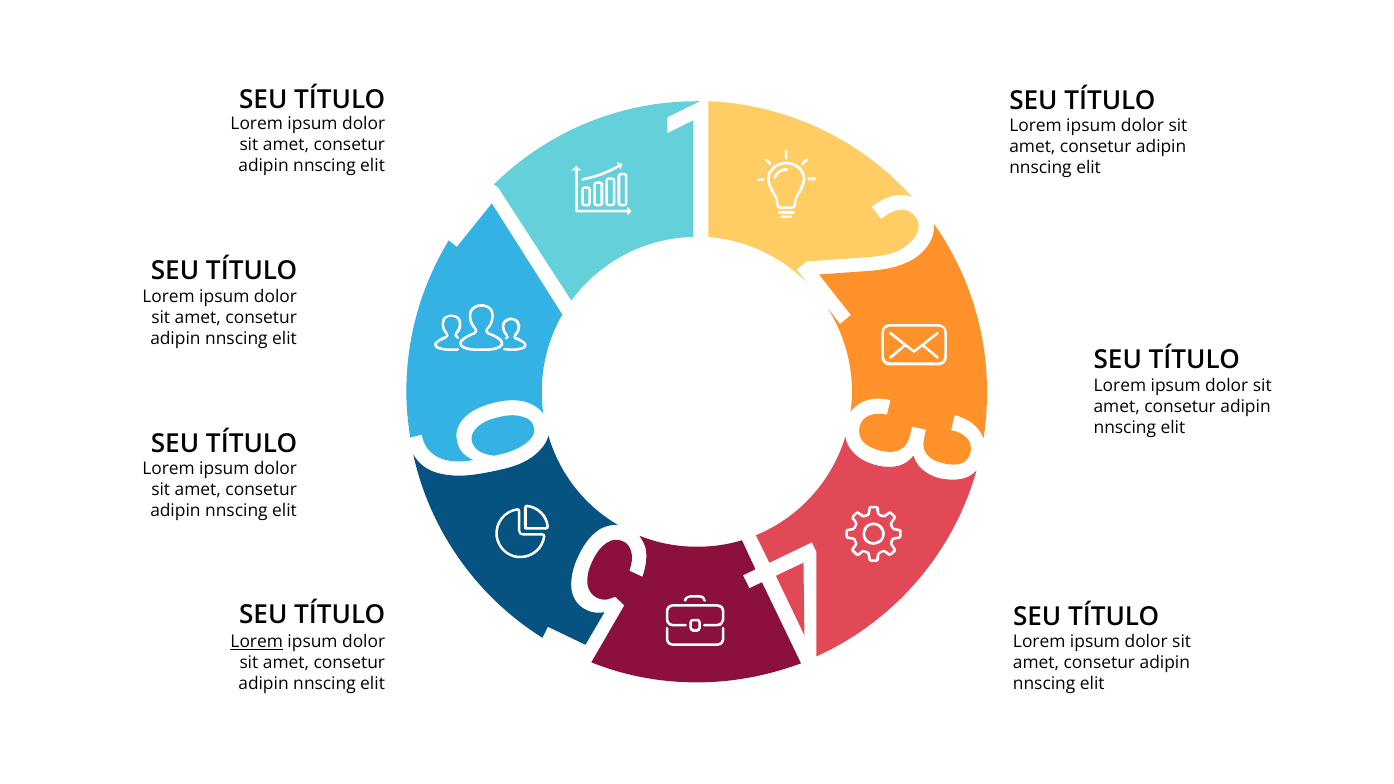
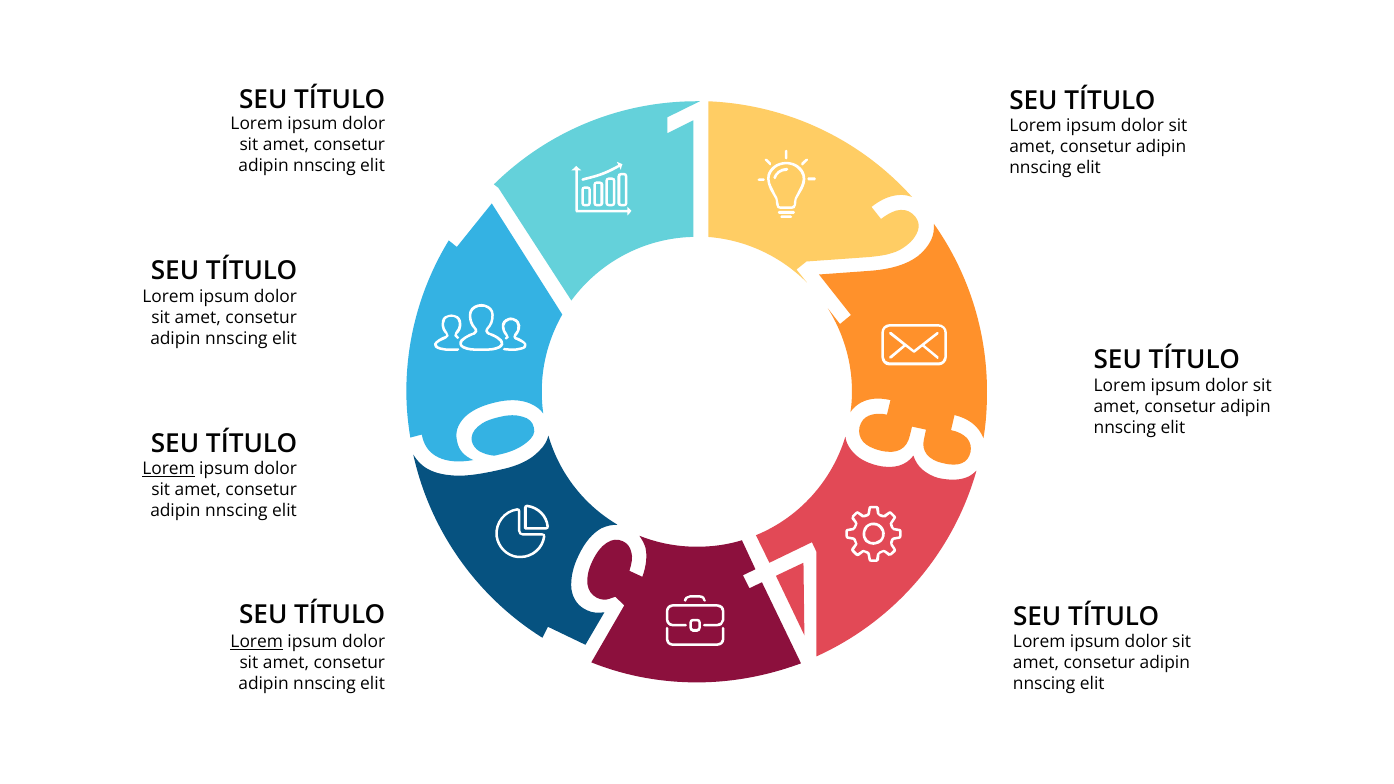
Lorem at (169, 469) underline: none -> present
